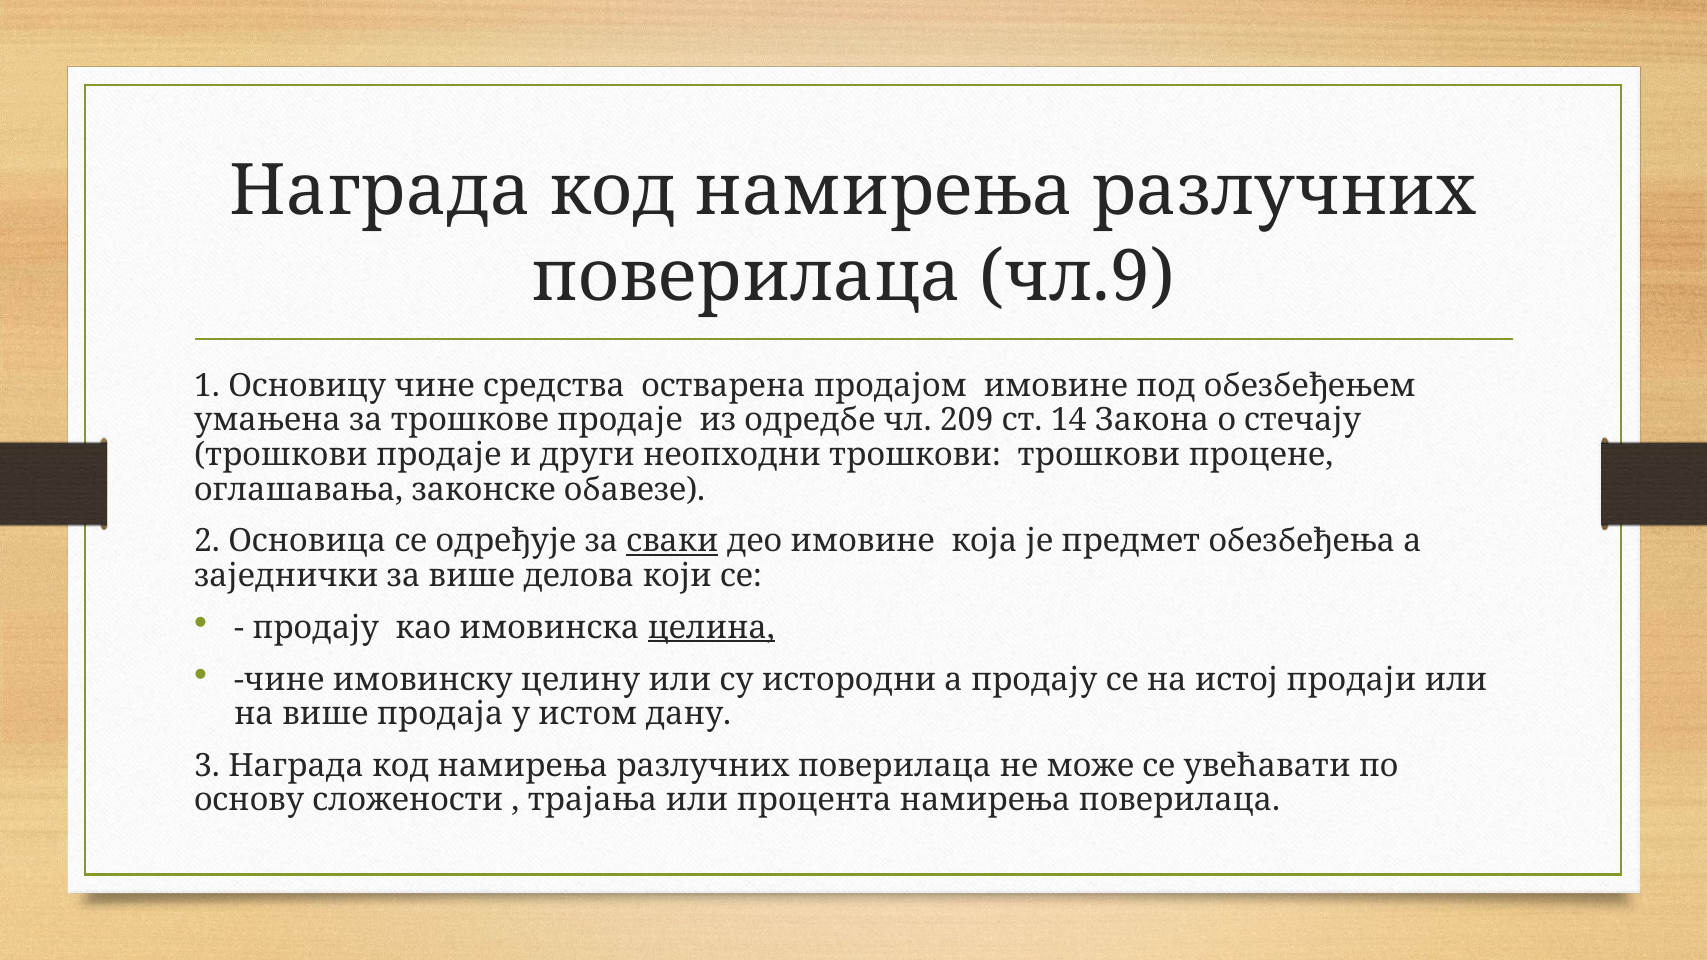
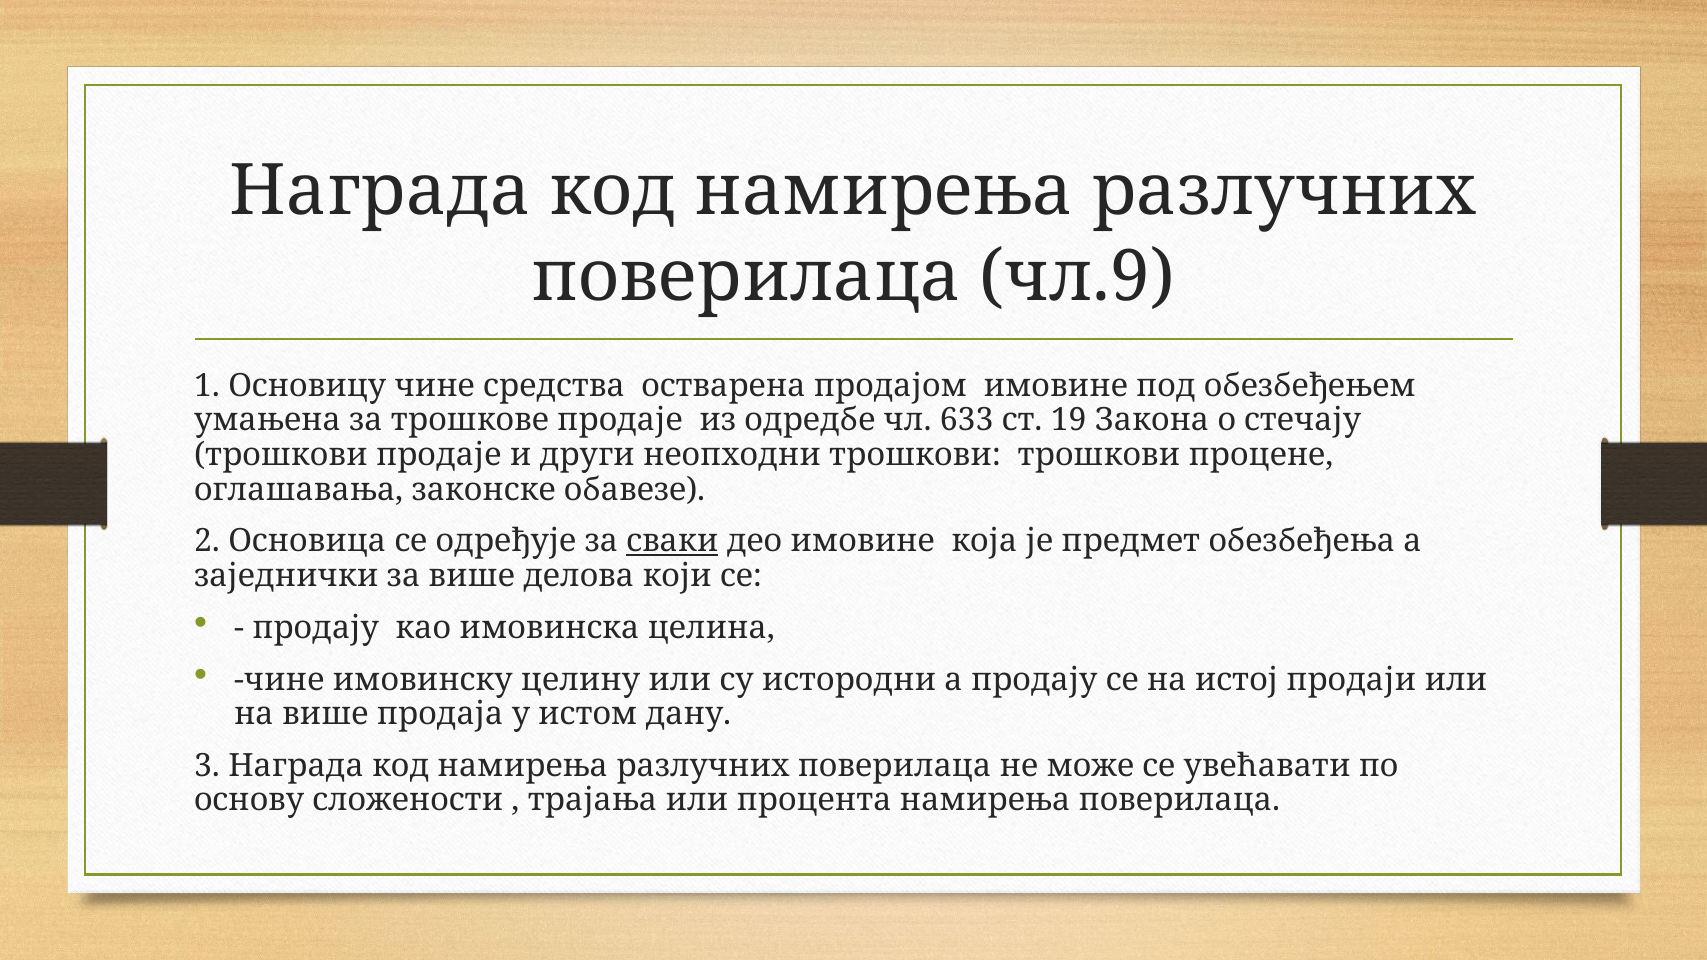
209: 209 -> 633
14: 14 -> 19
целина underline: present -> none
